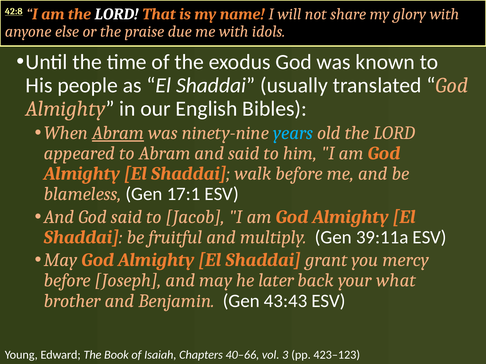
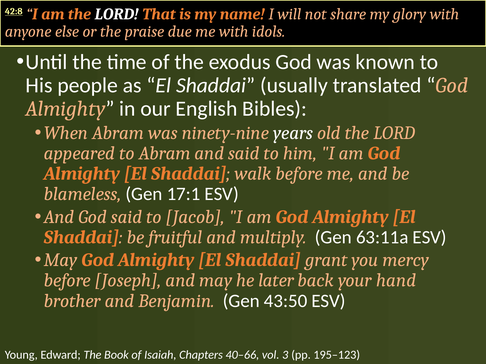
Abram at (118, 133) underline: present -> none
years colour: light blue -> white
39:11a: 39:11a -> 63:11a
what: what -> hand
43:43: 43:43 -> 43:50
423–123: 423–123 -> 195–123
